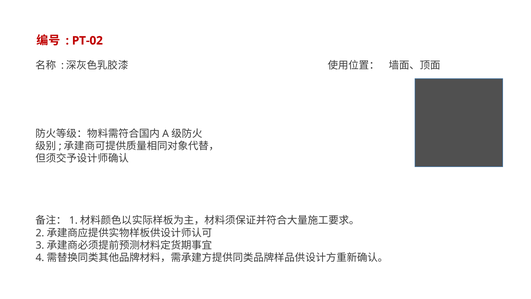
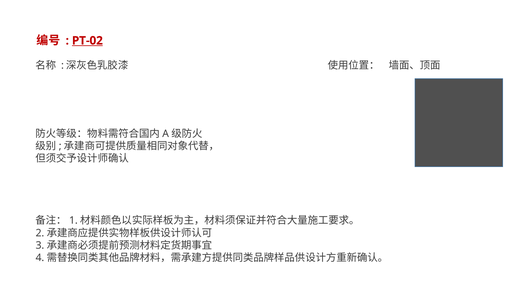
PT-02 underline: none -> present
